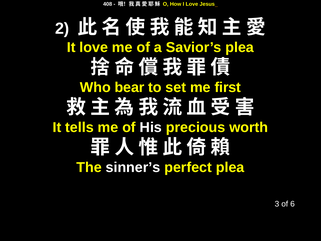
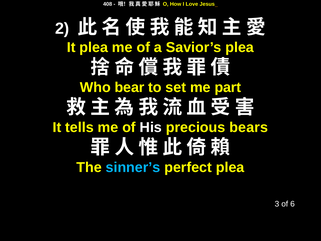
It love: love -> plea
first: first -> part
worth: worth -> bears
sinner’s colour: white -> light blue
